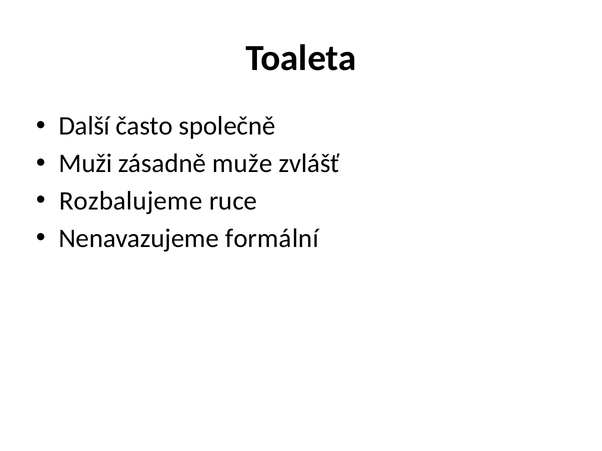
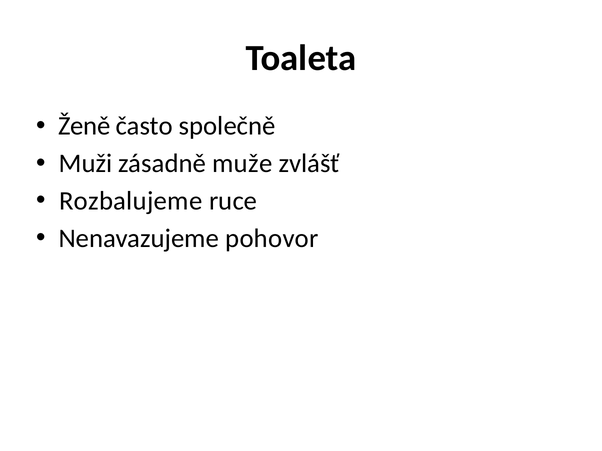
Další: Další -> Ženě
formální: formální -> pohovor
